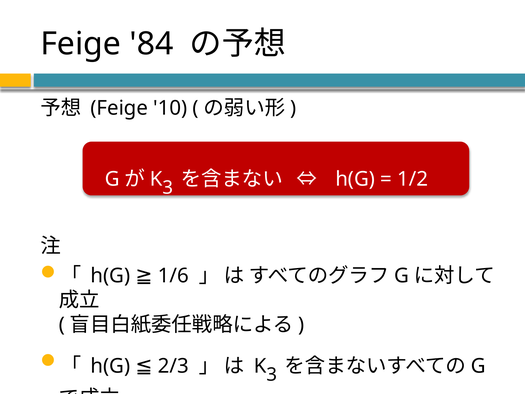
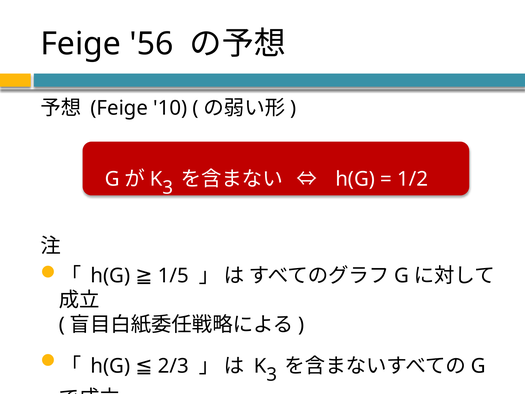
84: 84 -> 56
1/6: 1/6 -> 1/5
